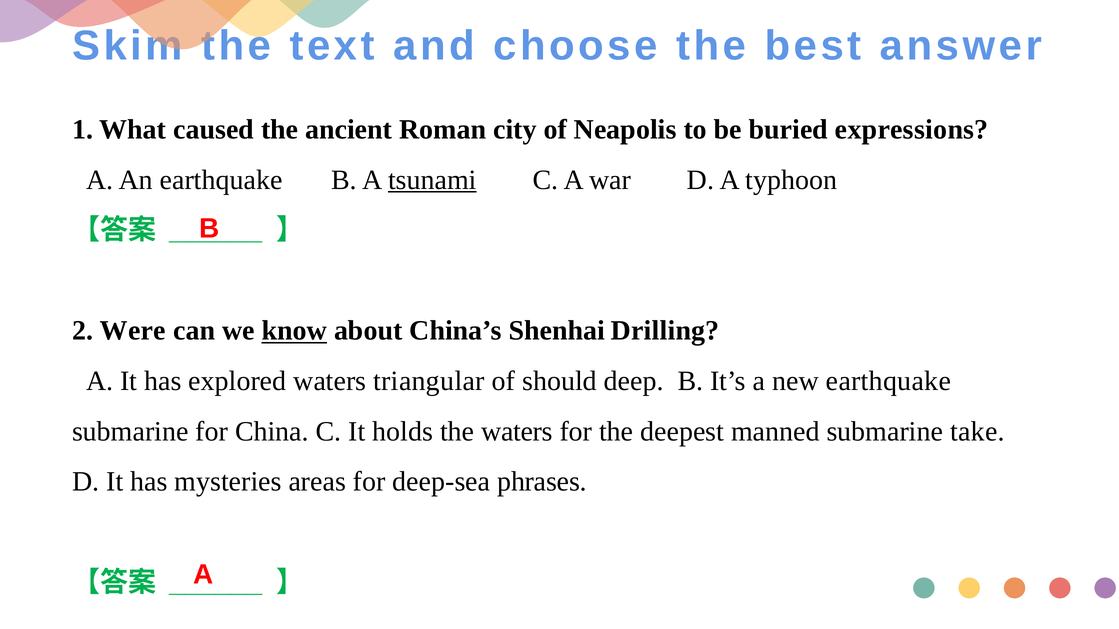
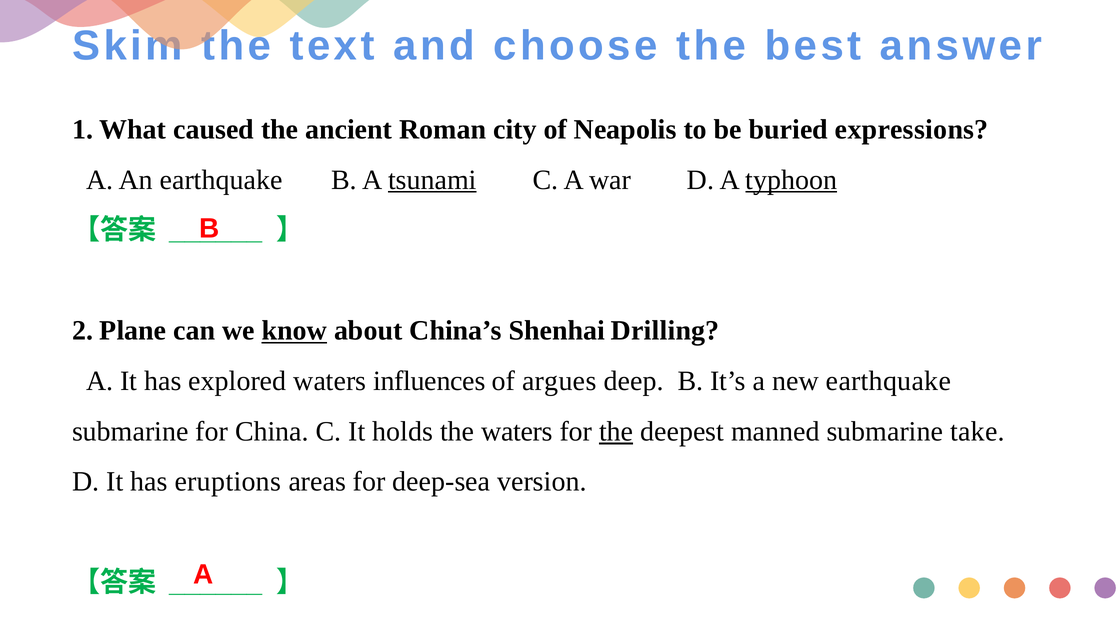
typhoon underline: none -> present
Were: Were -> Plane
triangular: triangular -> influences
should: should -> argues
the at (616, 432) underline: none -> present
mysteries: mysteries -> eruptions
phrases: phrases -> version
